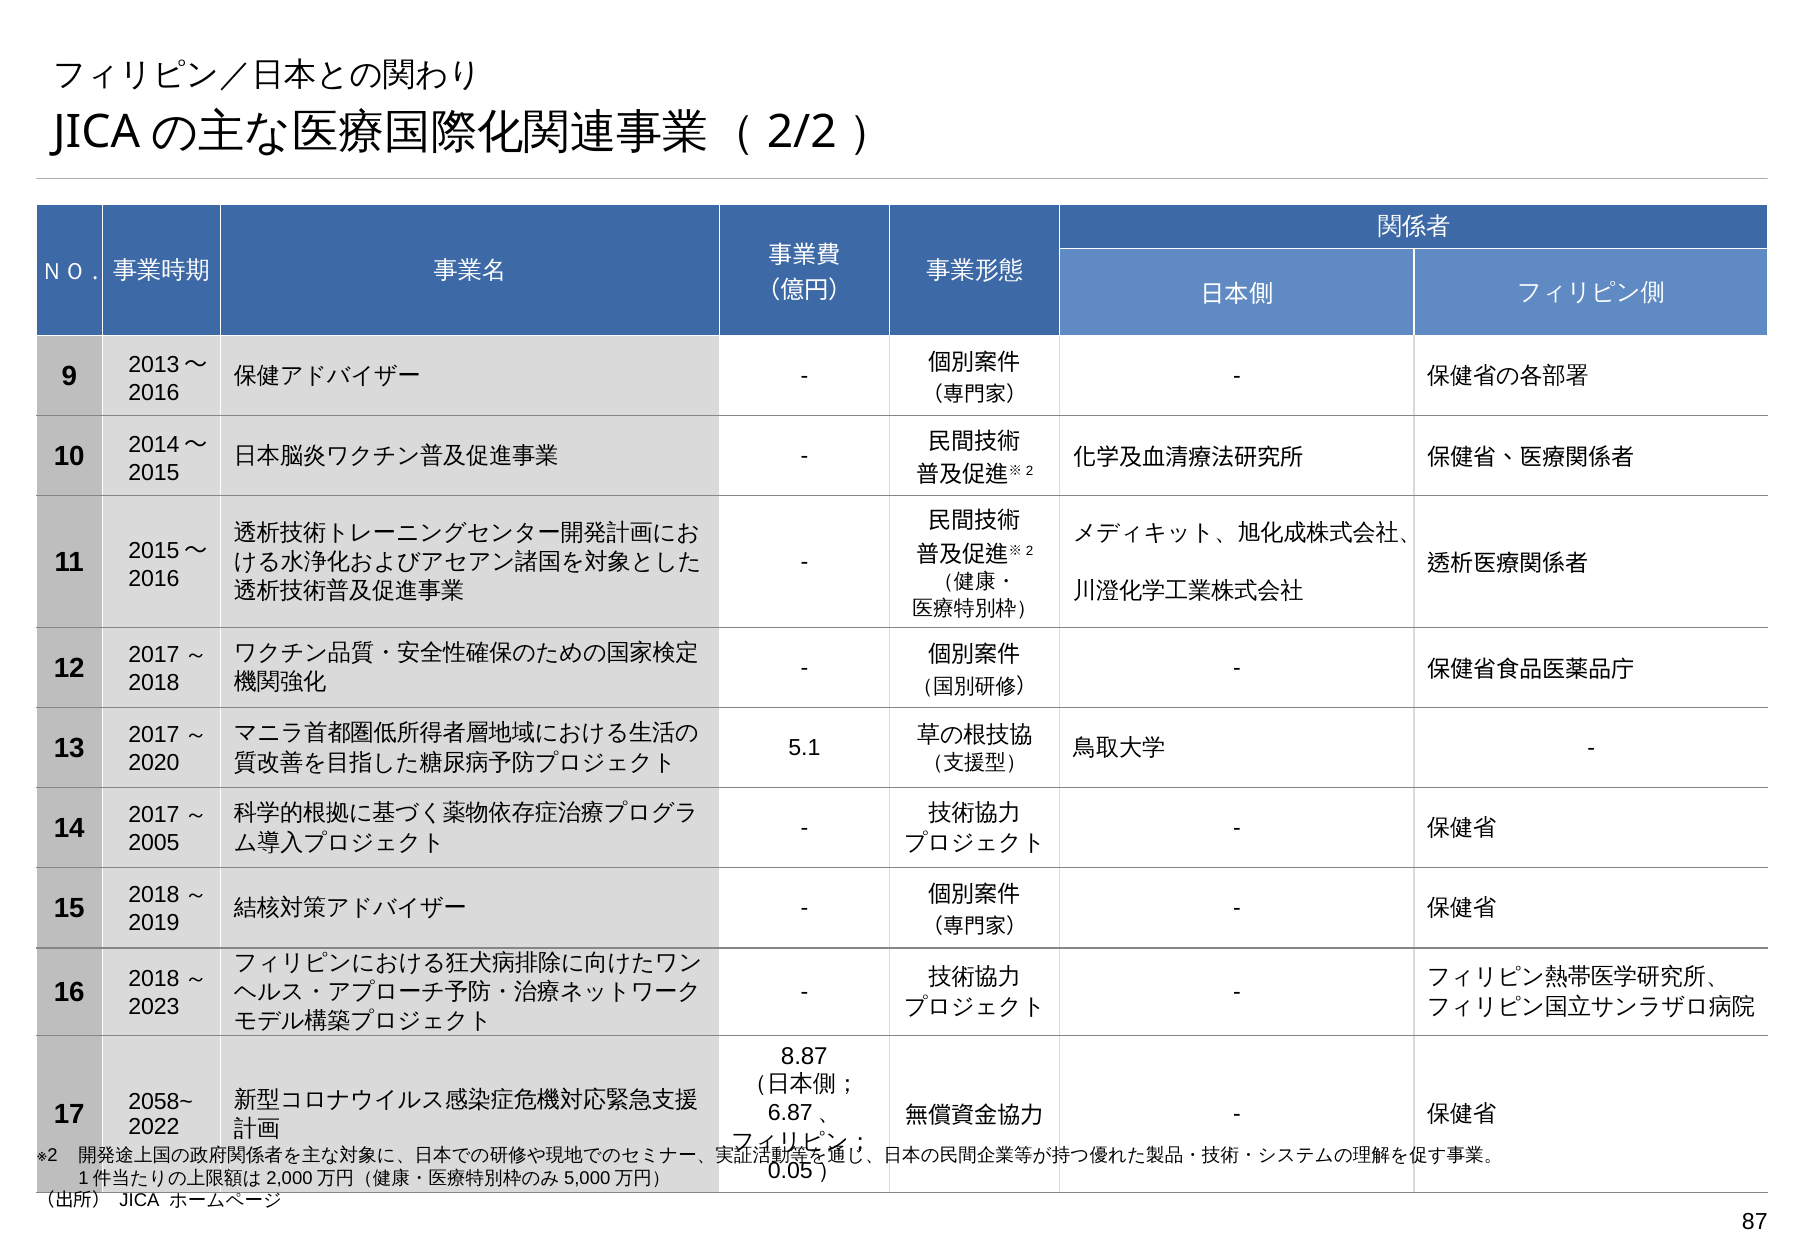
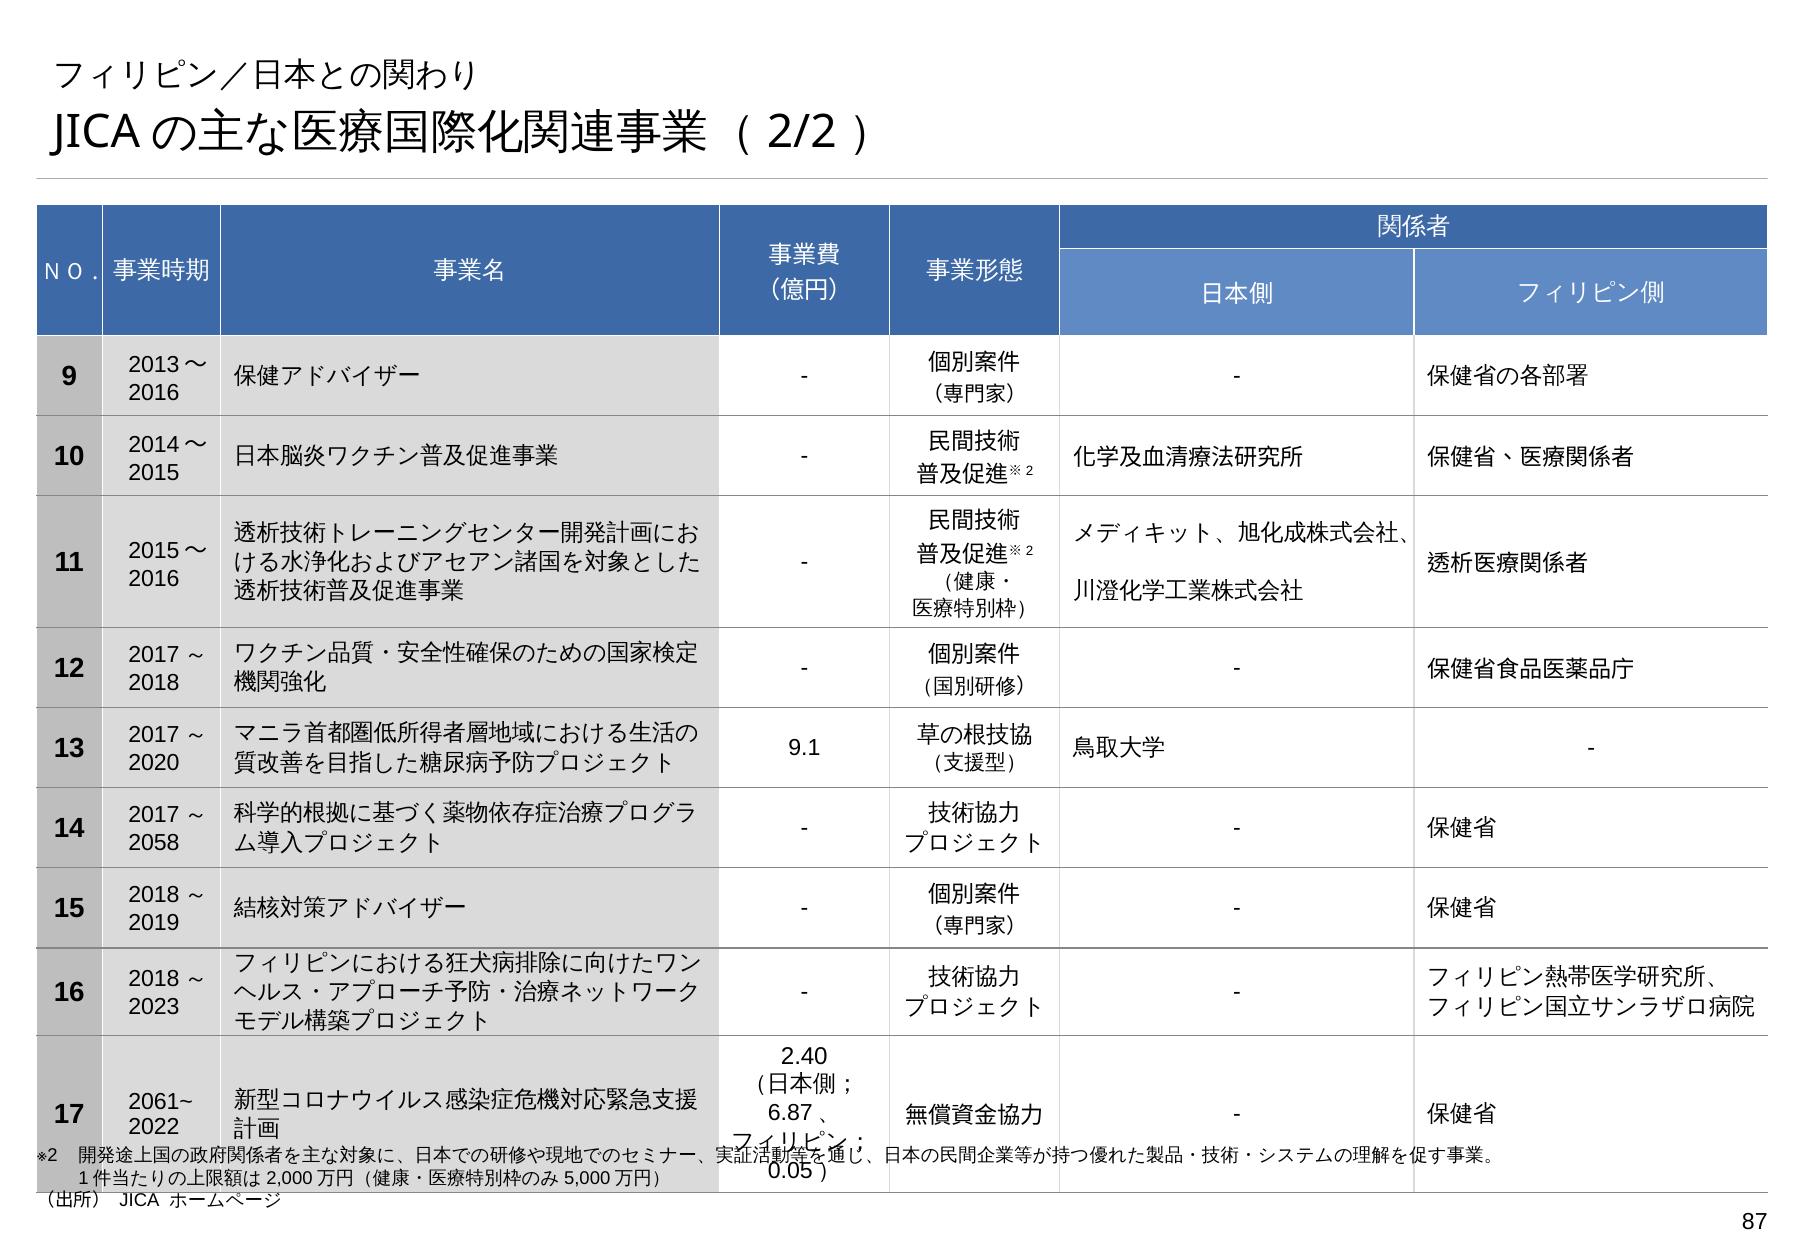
5.1: 5.1 -> 9.1
2005: 2005 -> 2058
8.87: 8.87 -> 2.40
2058~: 2058~ -> 2061~
